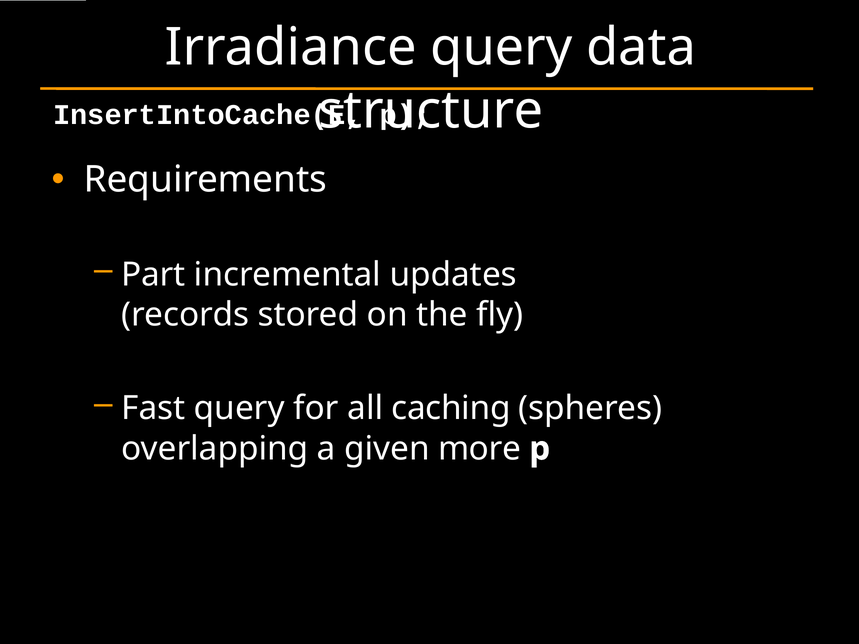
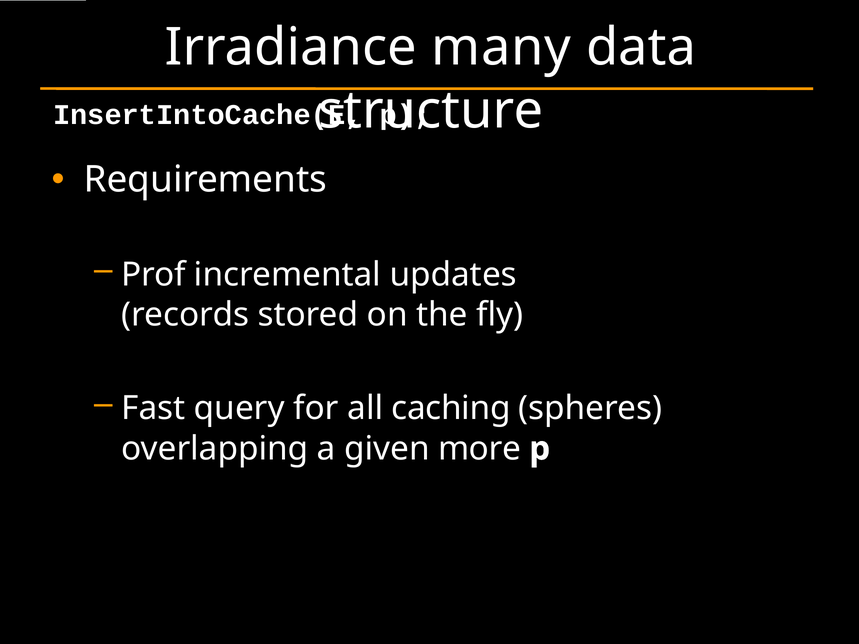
Irradiance query: query -> many
Part: Part -> Prof
